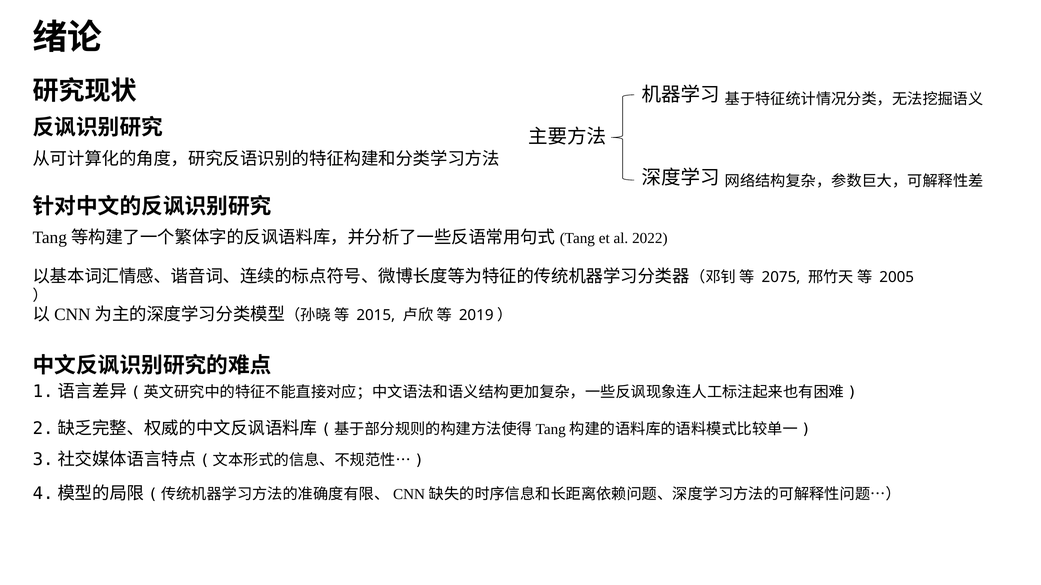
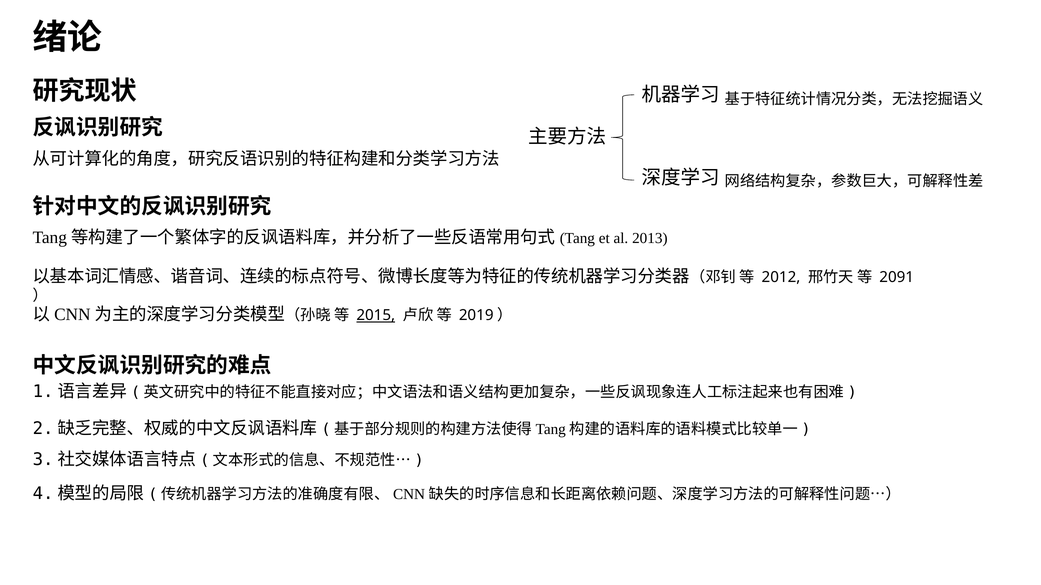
2022: 2022 -> 2013
2075: 2075 -> 2012
2005: 2005 -> 2091
2015 underline: none -> present
